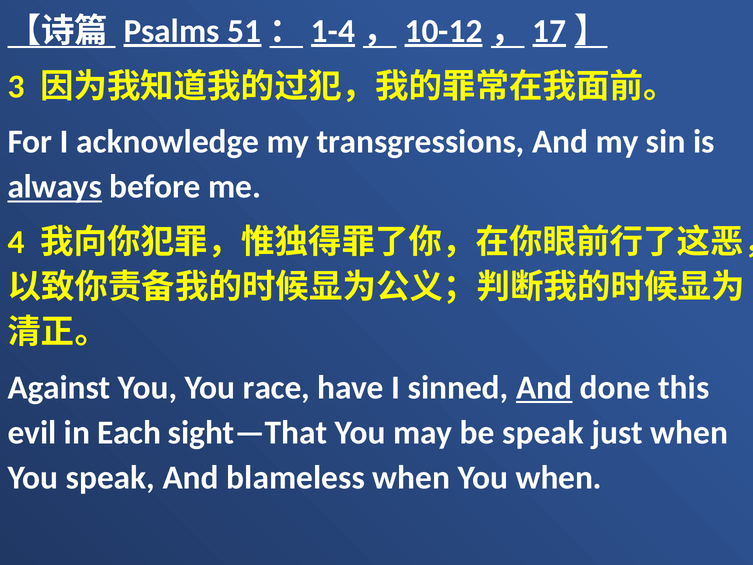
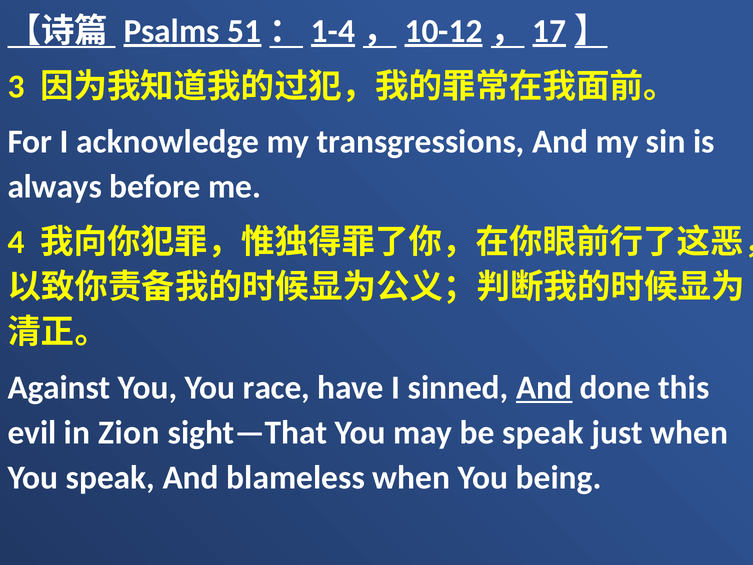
always underline: present -> none
Each: Each -> Zion
You when: when -> being
